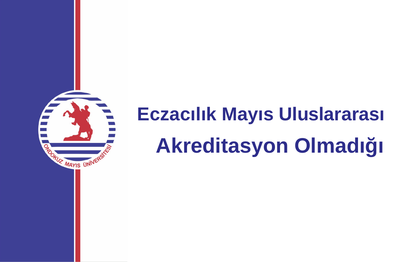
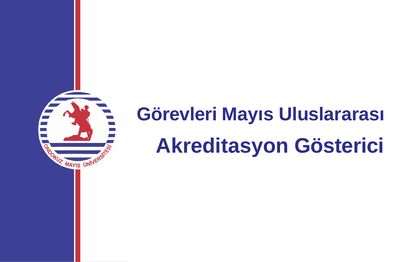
Eczacılık: Eczacılık -> Görevleri
Olmadığı: Olmadığı -> Gösterici
